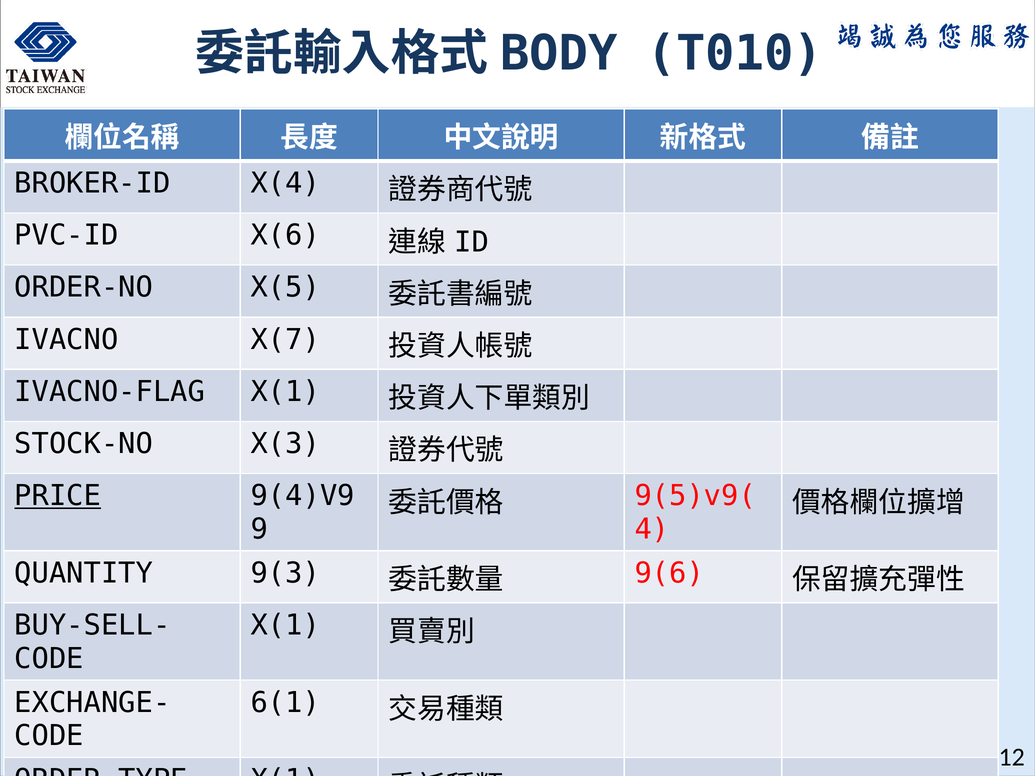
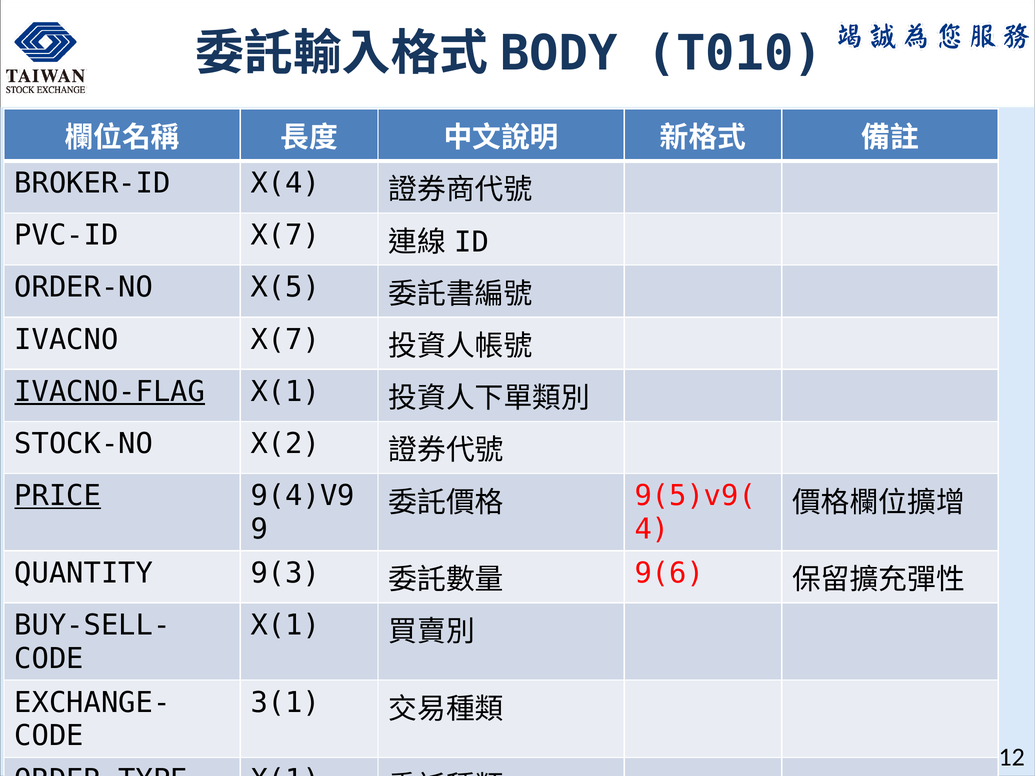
PVC-ID X(6: X(6 -> X(7
IVACNO-FLAG underline: none -> present
X(3: X(3 -> X(2
6(1: 6(1 -> 3(1
